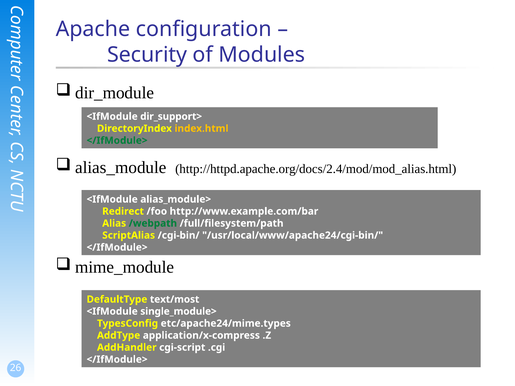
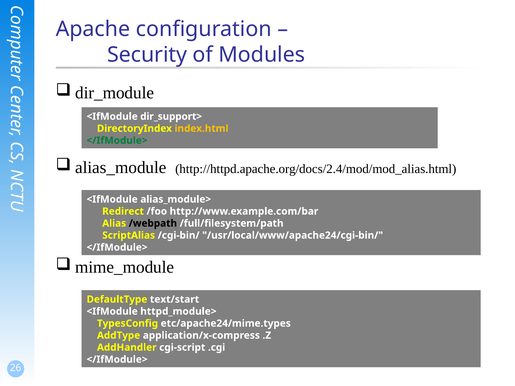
/webpath colour: green -> black
text/most: text/most -> text/start
single_module>: single_module> -> httpd_module>
